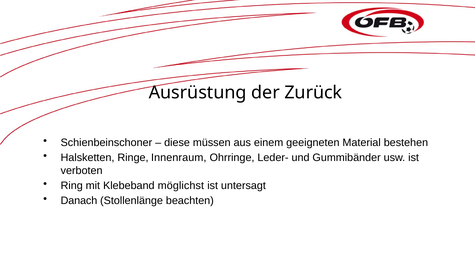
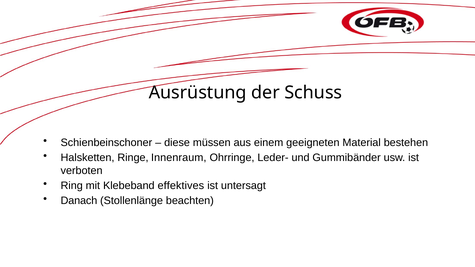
Zurück: Zurück -> Schuss
möglichst: möglichst -> effektives
